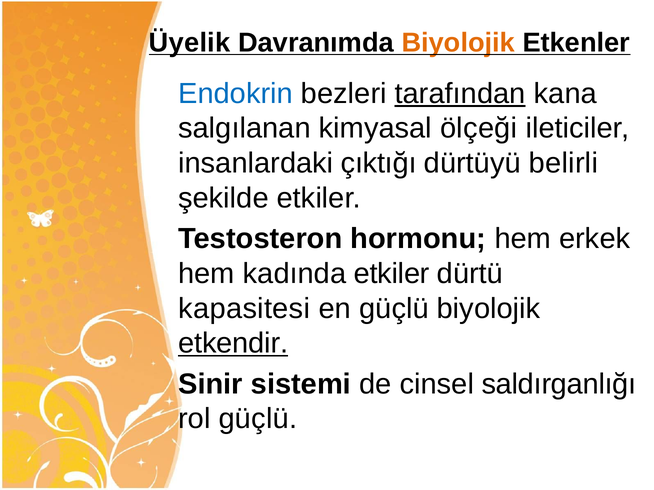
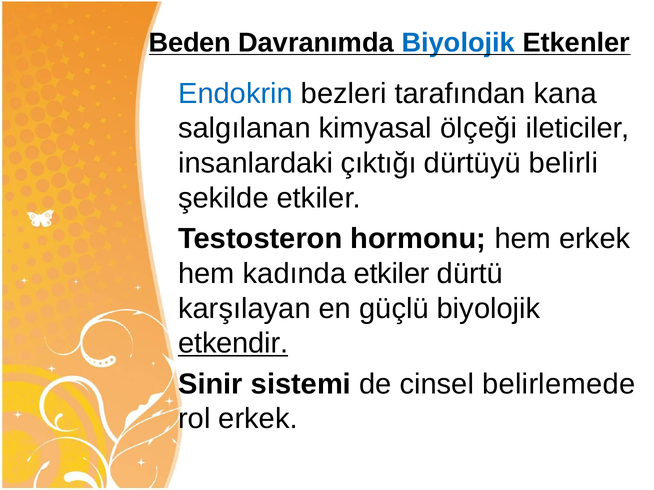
Üyelik: Üyelik -> Beden
Biyolojik at (458, 43) colour: orange -> blue
tarafından underline: present -> none
kapasitesi: kapasitesi -> karşılayan
saldırganlığı: saldırganlığı -> belirlemede
rol güçlü: güçlü -> erkek
